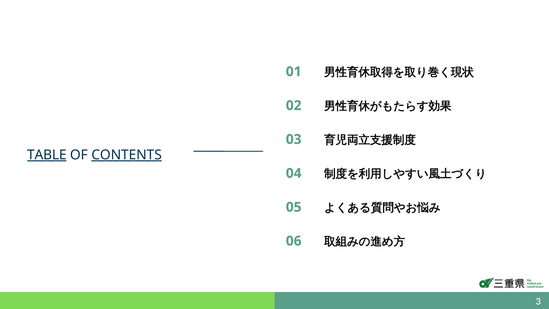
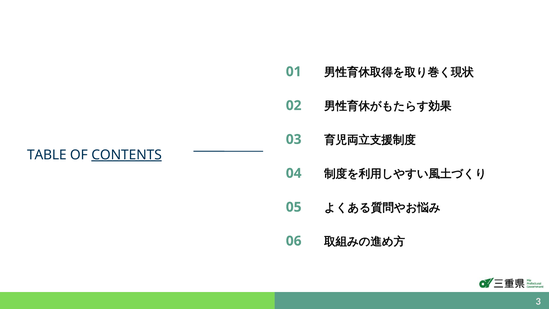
TABLE underline: present -> none
